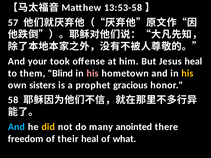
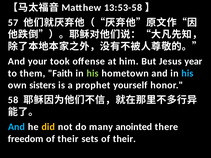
Jesus heal: heal -> year
Blind: Blind -> Faith
his at (93, 73) colour: pink -> light green
his at (187, 73) colour: yellow -> light blue
gracious: gracious -> yourself
their heal: heal -> sets
what at (125, 139): what -> their
